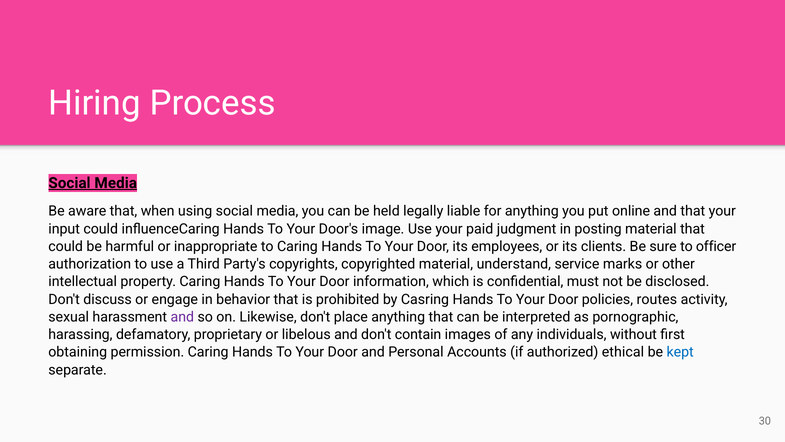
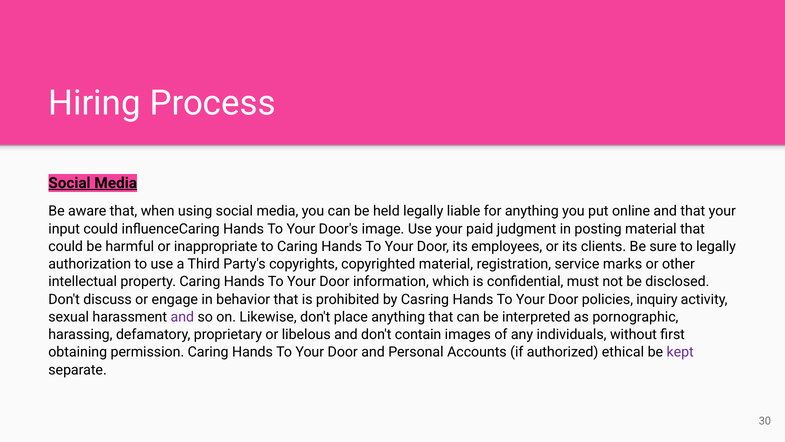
to officer: officer -> legally
understand: understand -> registration
routes: routes -> inquiry
kept colour: blue -> purple
